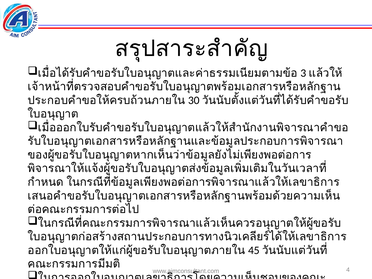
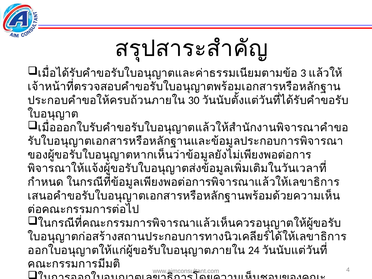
45: 45 -> 24
